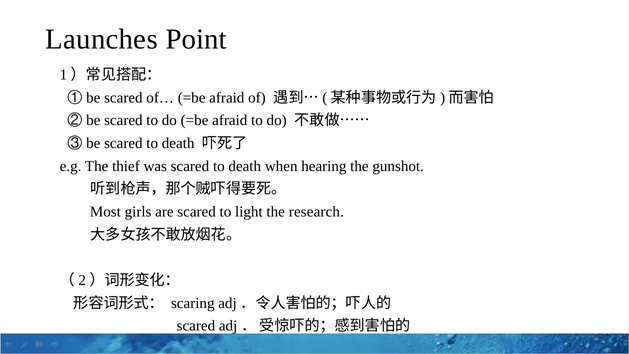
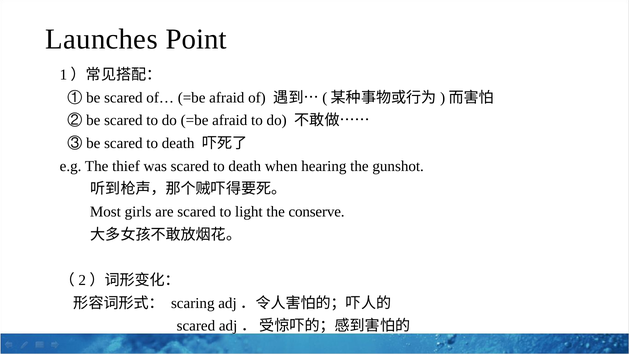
research: research -> conserve
